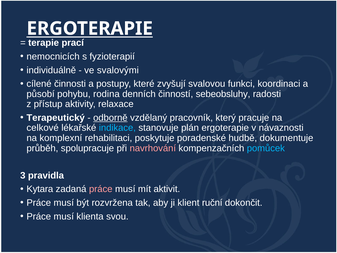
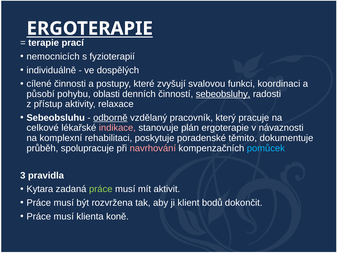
svalovými: svalovými -> dospělých
rodina: rodina -> oblasti
sebeobsluhy underline: none -> present
Terapeutický: Terapeutický -> Sebeobsluhu
indikace colour: light blue -> pink
hudbě: hudbě -> těmito
práce at (101, 189) colour: pink -> light green
ruční: ruční -> bodů
svou: svou -> koně
